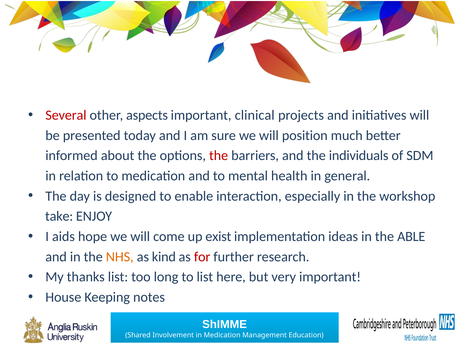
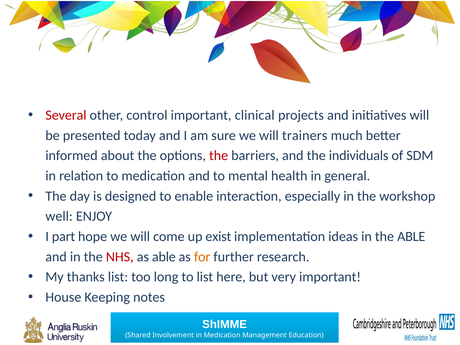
aspects: aspects -> control
position: position -> trainers
take: take -> well
aids: aids -> part
NHS colour: orange -> red
as kind: kind -> able
for colour: red -> orange
